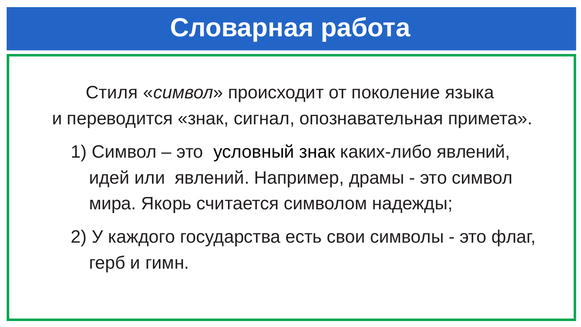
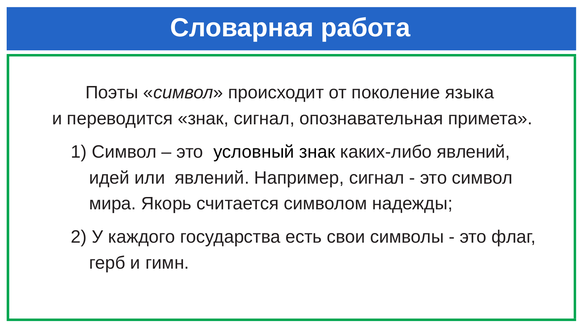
Стиля: Стиля -> Поэты
Например драмы: драмы -> сигнал
